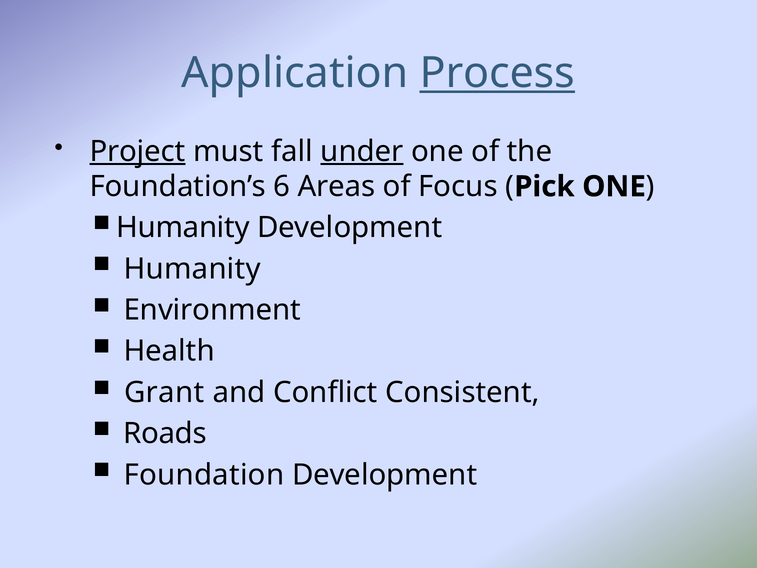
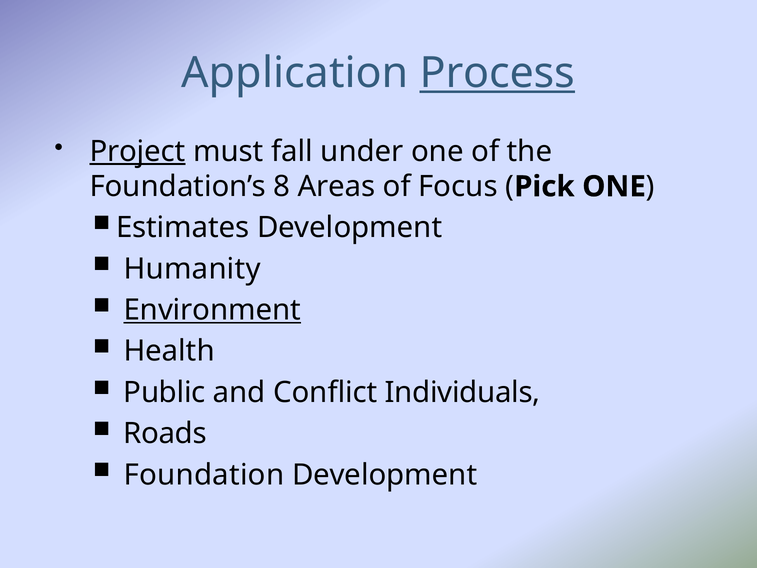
under underline: present -> none
6: 6 -> 8
Humanity at (183, 228): Humanity -> Estimates
Environment underline: none -> present
Grant: Grant -> Public
Consistent: Consistent -> Individuals
